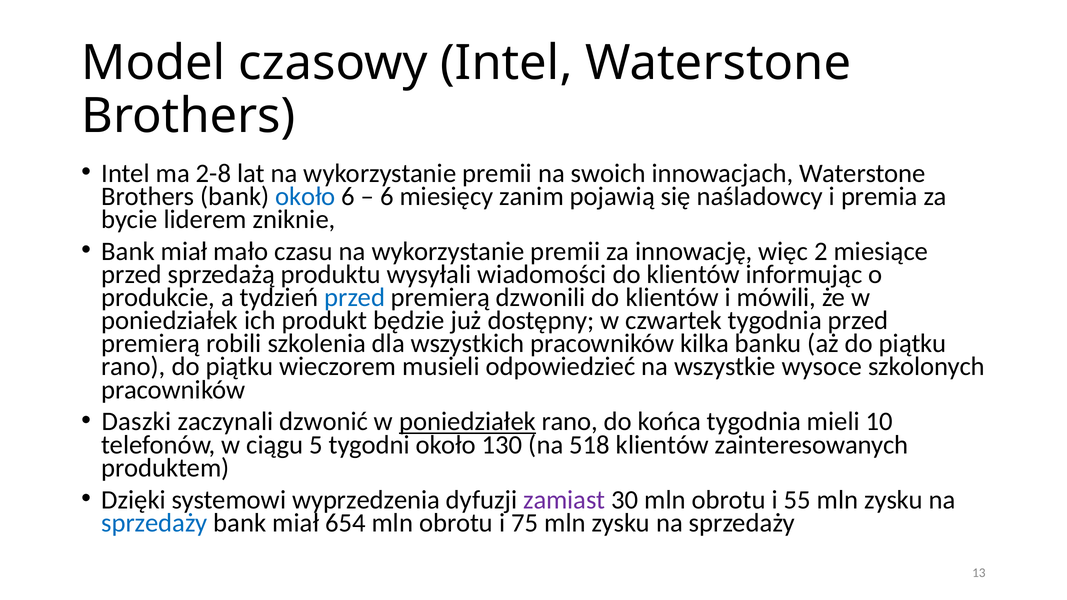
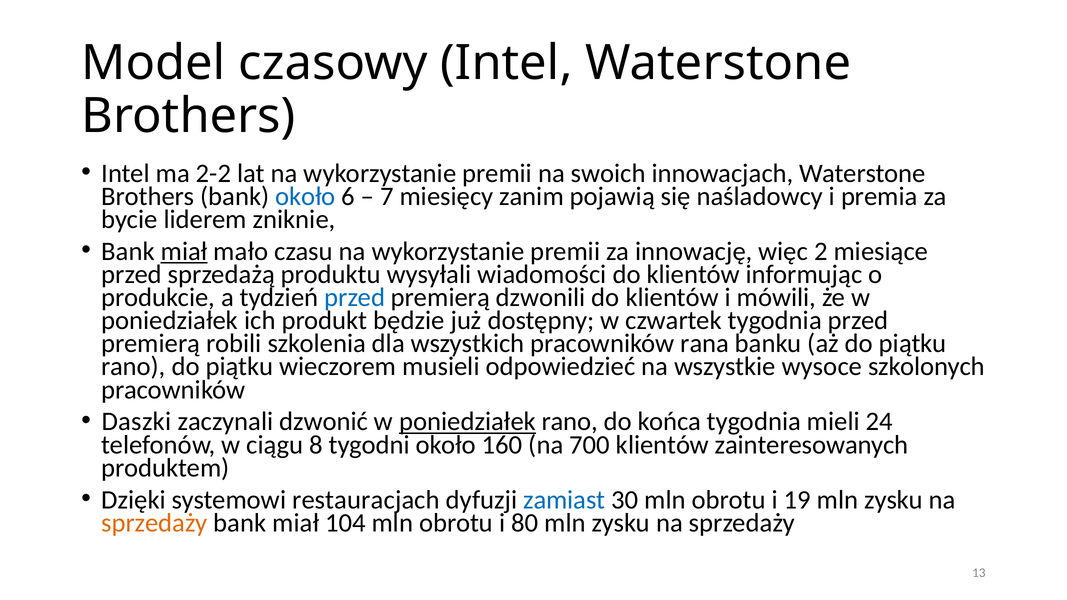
2-8: 2-8 -> 2-2
6 at (387, 196): 6 -> 7
miał at (184, 251) underline: none -> present
kilka: kilka -> rana
10: 10 -> 24
5: 5 -> 8
130: 130 -> 160
518: 518 -> 700
wyprzedzenia: wyprzedzenia -> restauracjach
zamiast colour: purple -> blue
55: 55 -> 19
sprzedaży at (154, 523) colour: blue -> orange
654: 654 -> 104
75: 75 -> 80
